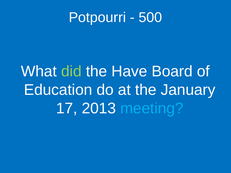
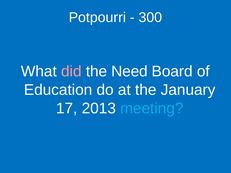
500: 500 -> 300
did colour: light green -> pink
Have: Have -> Need
